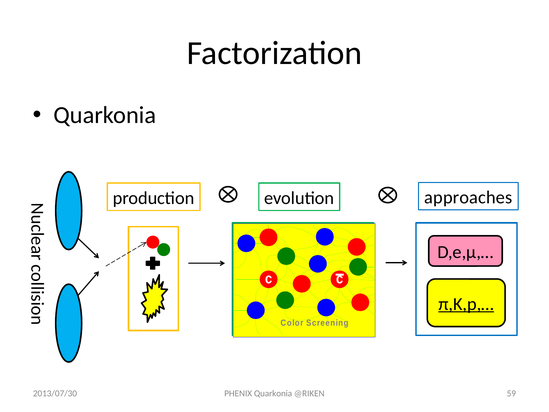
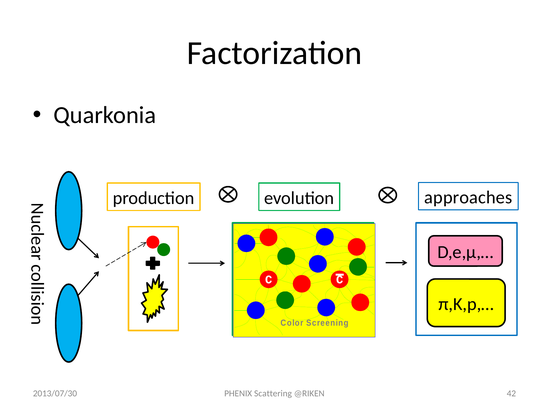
π,K,p,… underline: present -> none
PHENIX Quarkonia: Quarkonia -> Scattering
59: 59 -> 42
